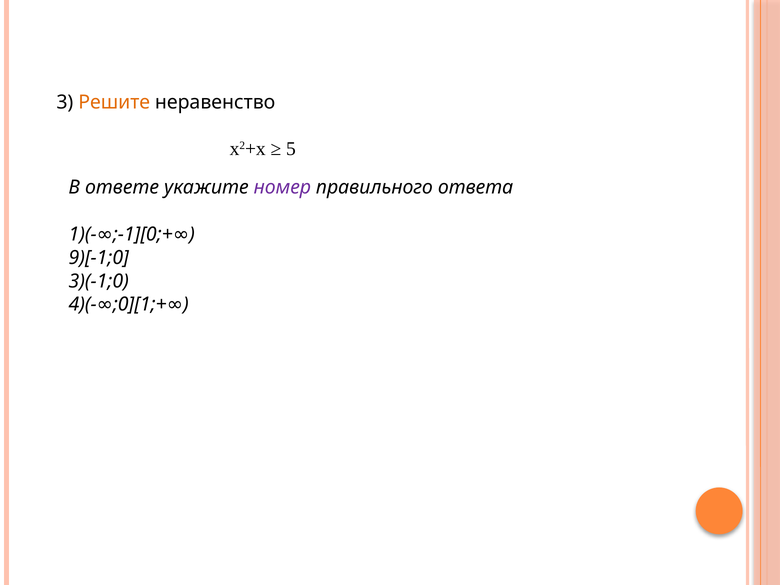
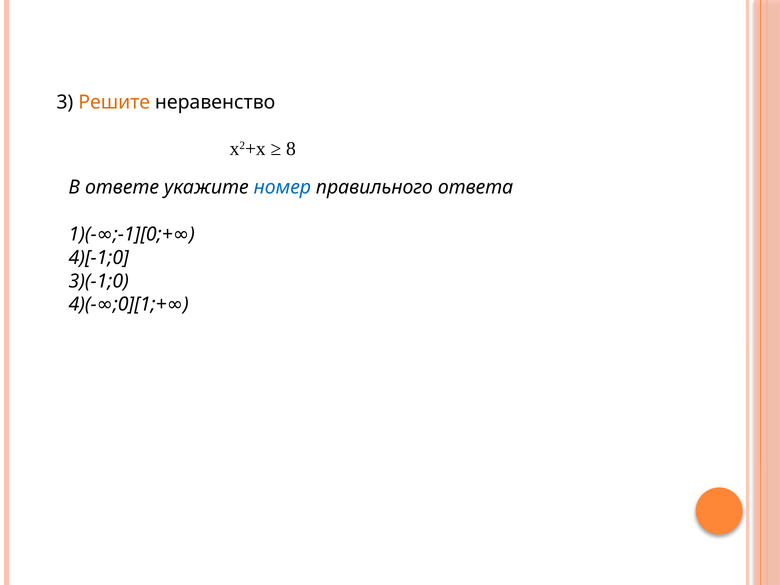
5: 5 -> 8
номер colour: purple -> blue
9)[-1;0: 9)[-1;0 -> 4)[-1;0
